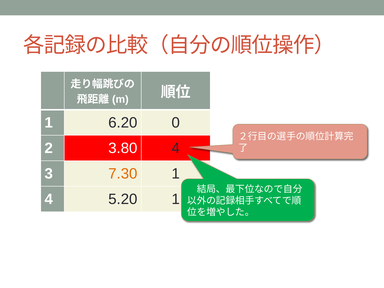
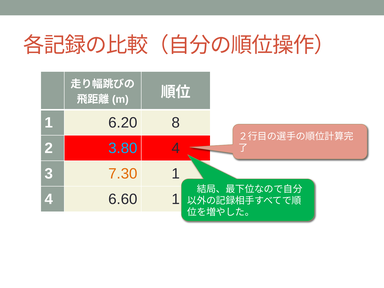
0: 0 -> 8
3.80 colour: white -> light blue
5.20: 5.20 -> 6.60
